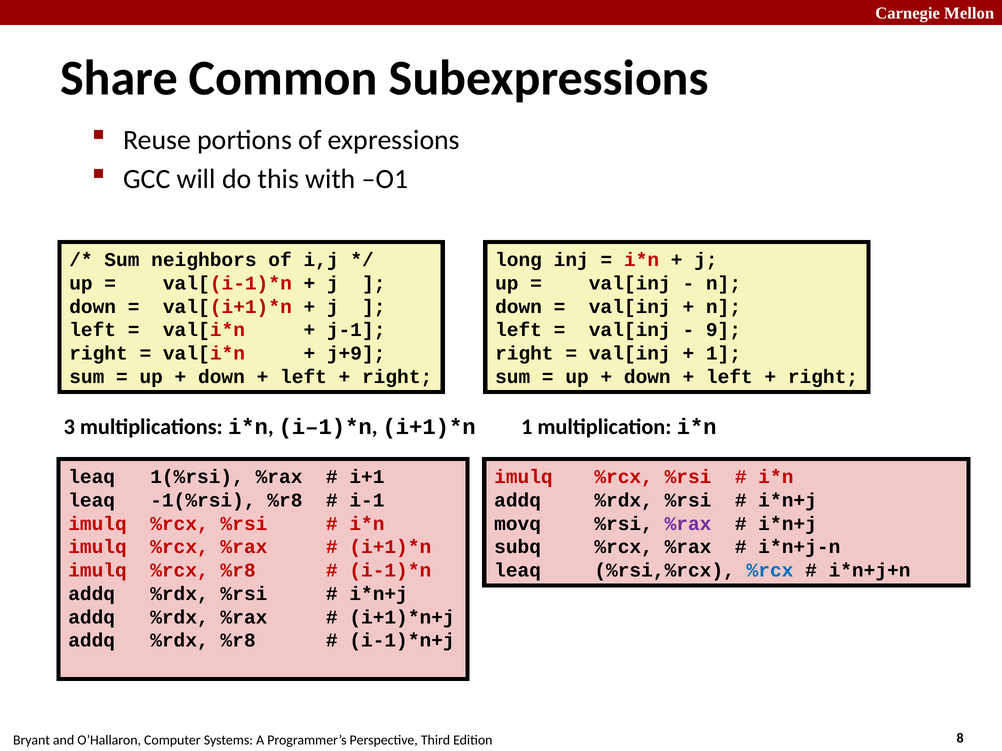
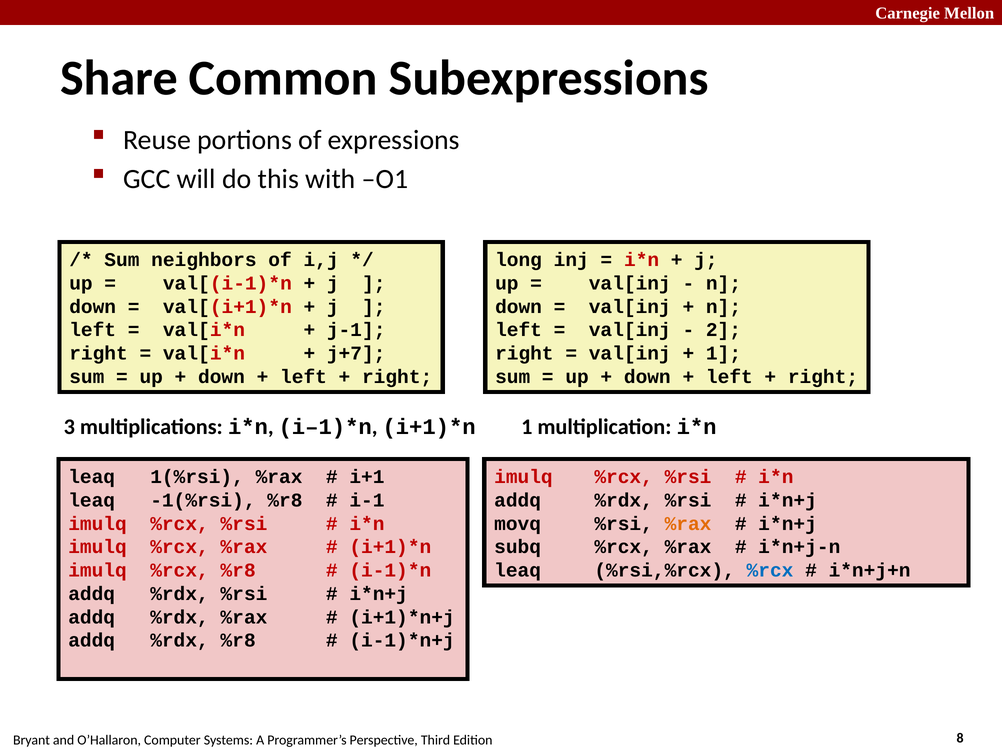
9: 9 -> 2
j+9: j+9 -> j+7
%rax at (688, 524) colour: purple -> orange
